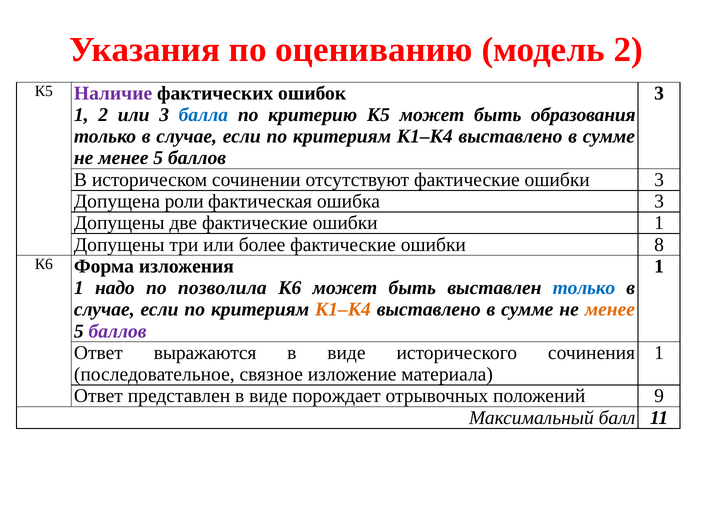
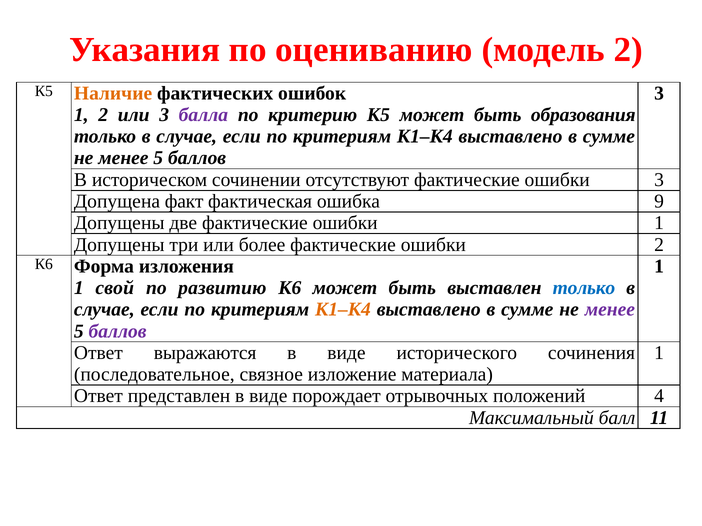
Наличие colour: purple -> orange
балла colour: blue -> purple
роли: роли -> факт
ошибка 3: 3 -> 9
ошибки 8: 8 -> 2
надо: надо -> свой
позволила: позволила -> развитию
менее at (610, 310) colour: orange -> purple
9: 9 -> 4
